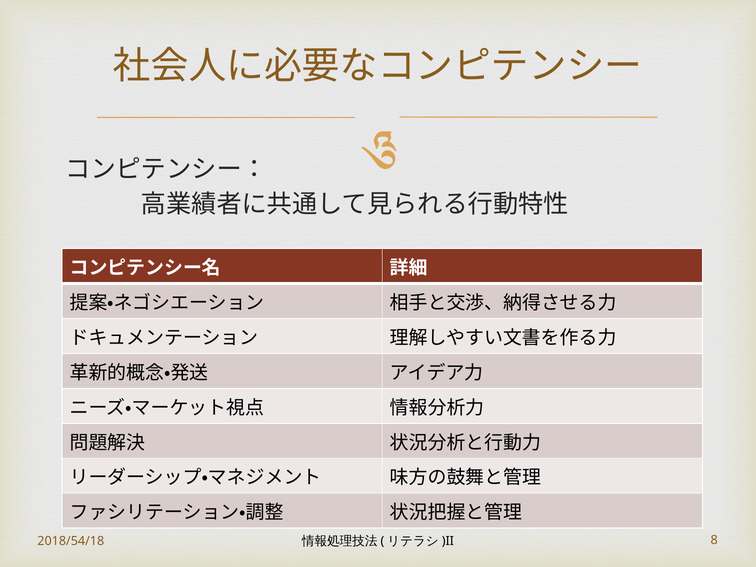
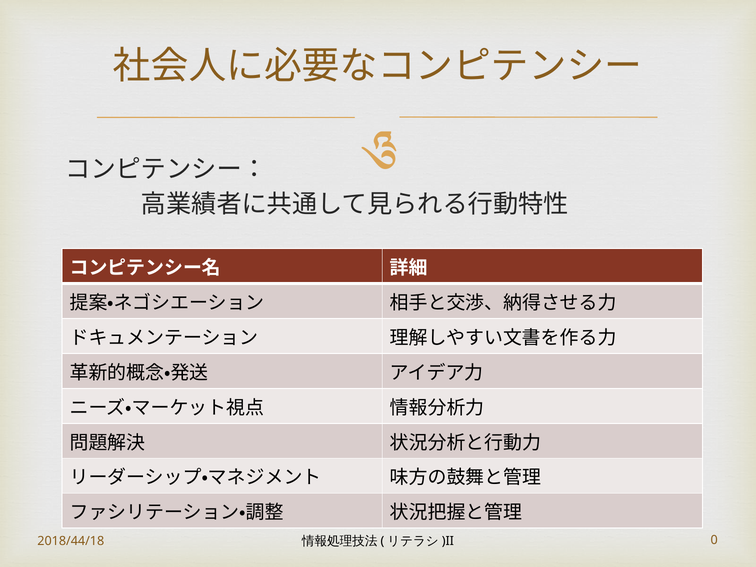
2018/54/18: 2018/54/18 -> 2018/44/18
8: 8 -> 0
